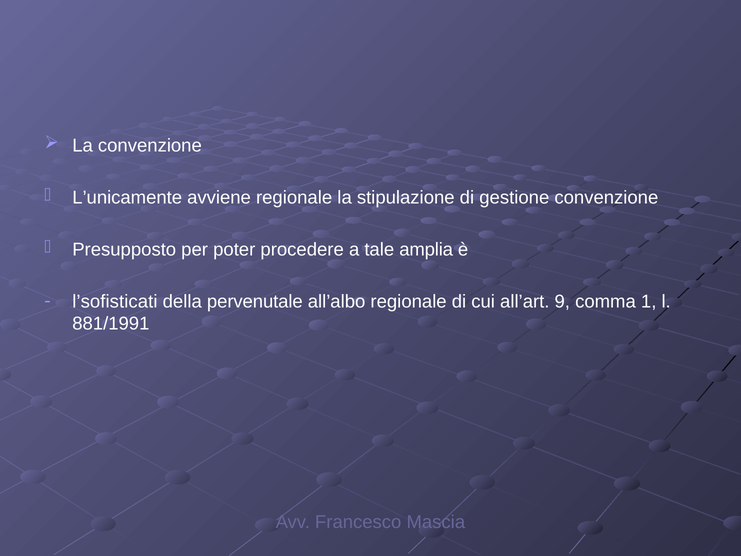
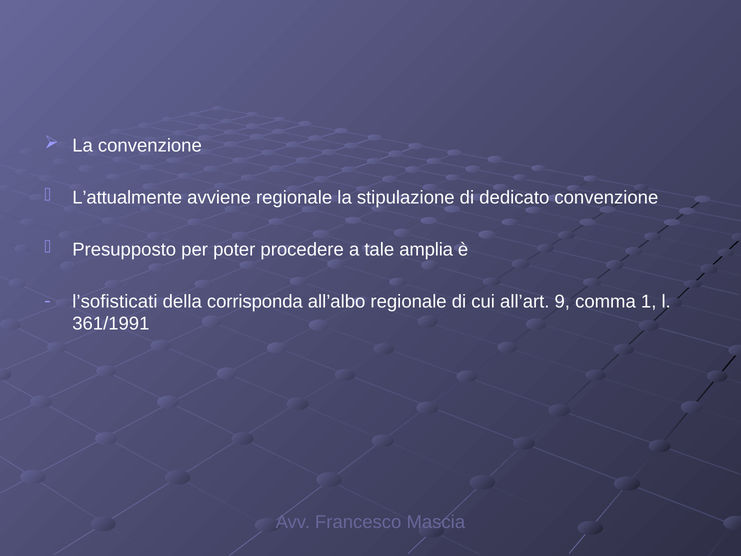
L’unicamente: L’unicamente -> L’attualmente
gestione: gestione -> dedicato
pervenutale: pervenutale -> corrisponda
881/1991: 881/1991 -> 361/1991
